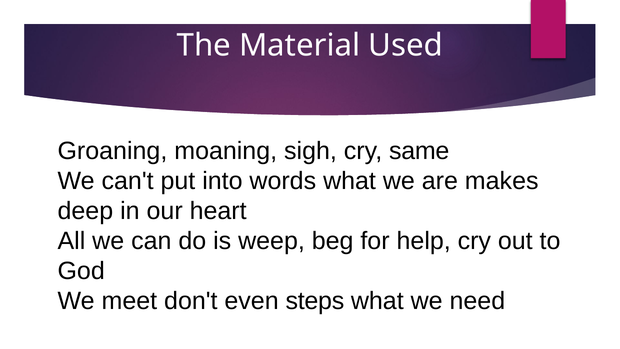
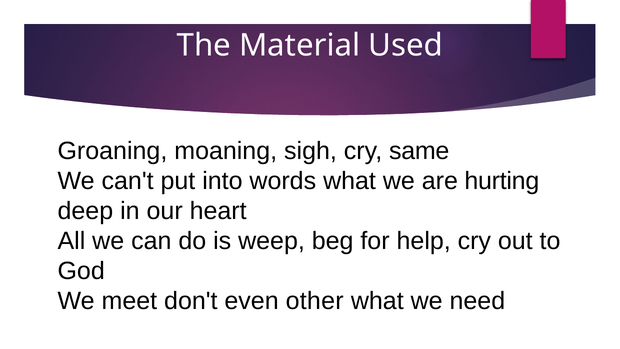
makes: makes -> hurting
steps: steps -> other
